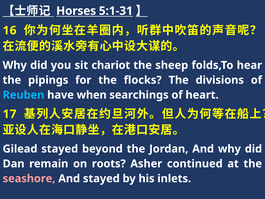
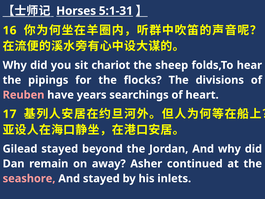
Reuben colour: light blue -> pink
when: when -> years
roots: roots -> away
